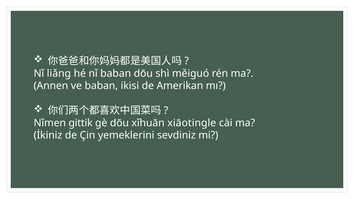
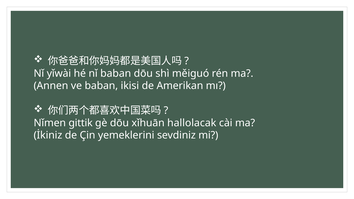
liǎng: liǎng -> yǐwài
xiāotingle: xiāotingle -> hallolacak
